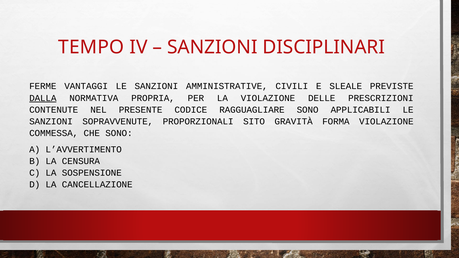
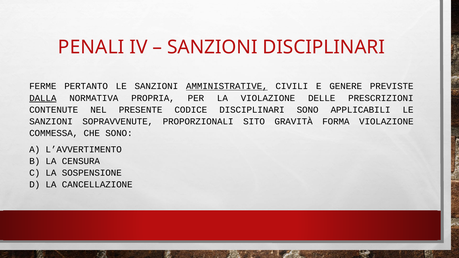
TEMPO: TEMPO -> PENALI
VANTAGGI: VANTAGGI -> PERTANTO
AMMINISTRATIVE underline: none -> present
SLEALE: SLEALE -> GENERE
CODICE RAGGUAGLIARE: RAGGUAGLIARE -> DISCIPLINARI
